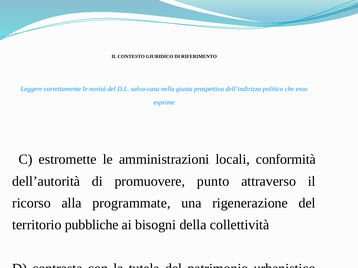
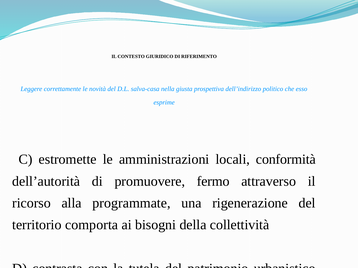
punto: punto -> fermo
pubbliche: pubbliche -> comporta
